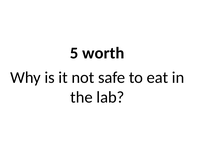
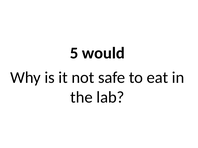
worth: worth -> would
